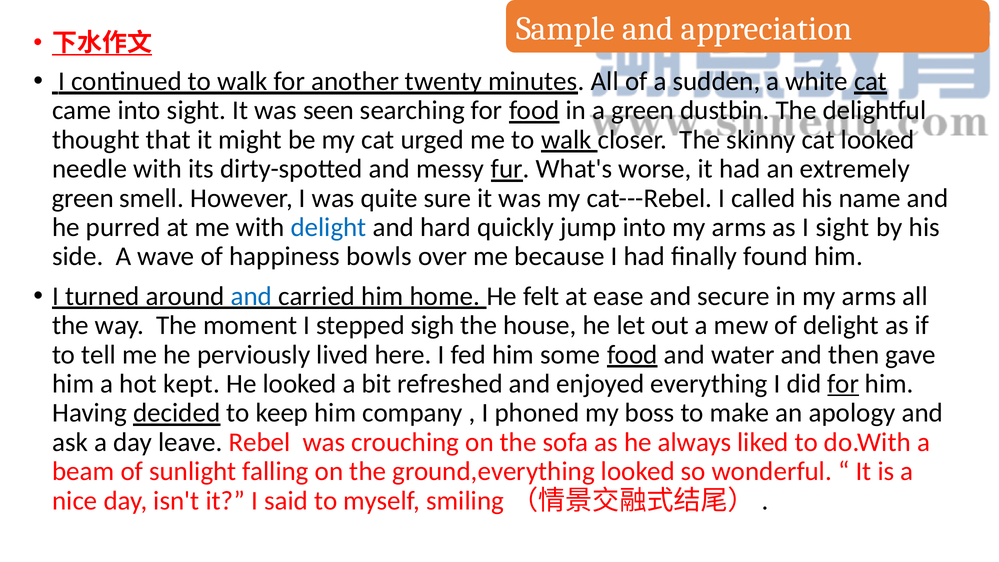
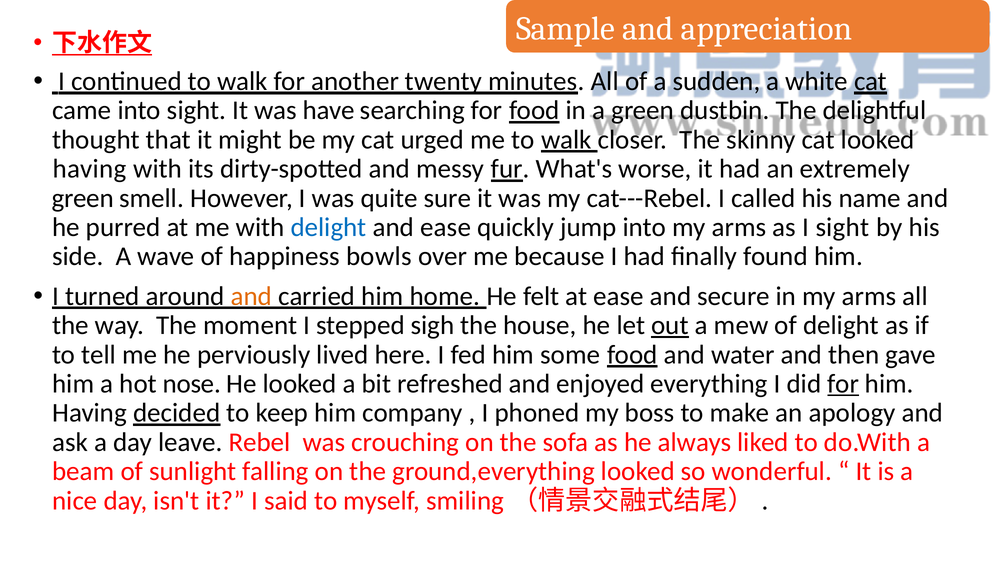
seen: seen -> have
needle at (90, 169): needle -> having
and hard: hard -> ease
and at (251, 296) colour: blue -> orange
out underline: none -> present
kept: kept -> nose
